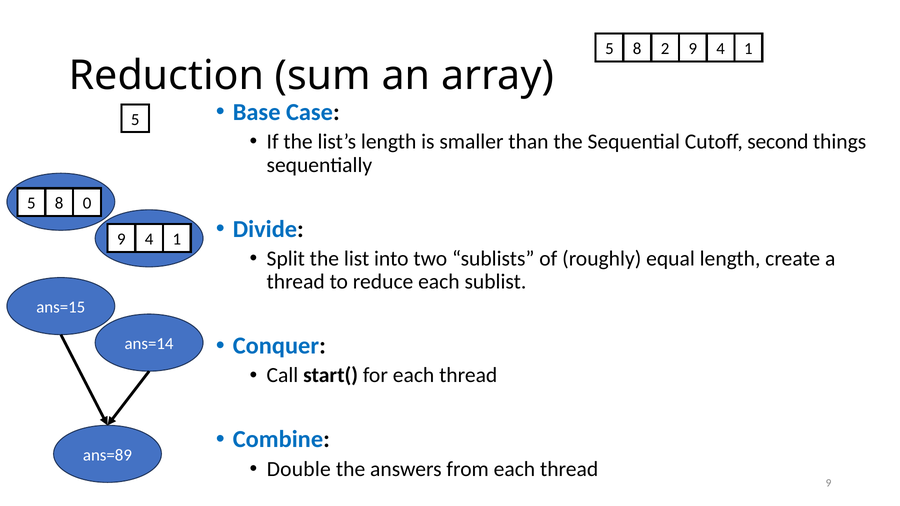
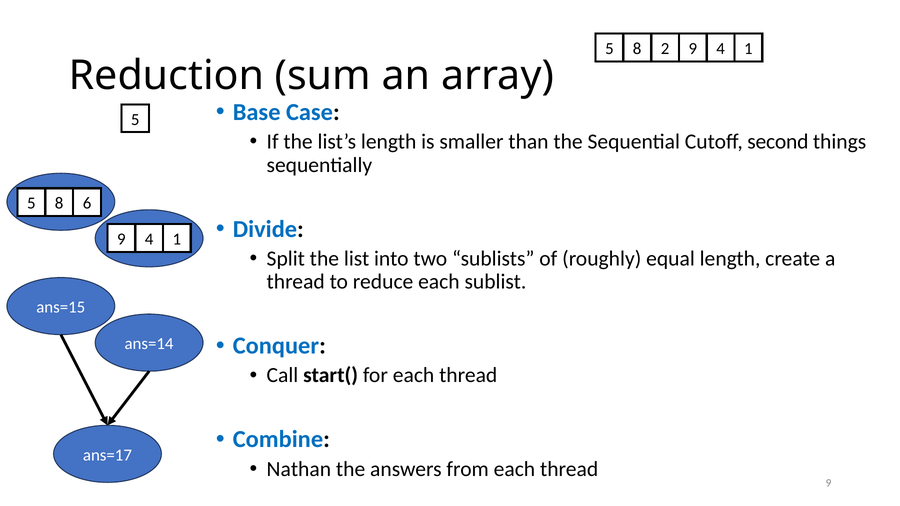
0: 0 -> 6
ans=89: ans=89 -> ans=17
Double: Double -> Nathan
